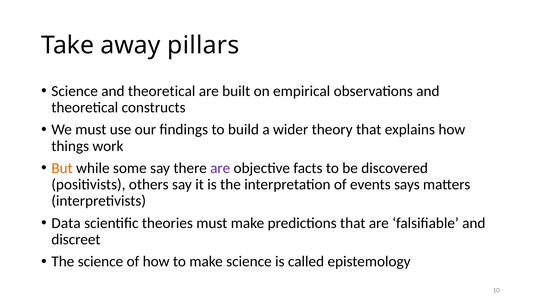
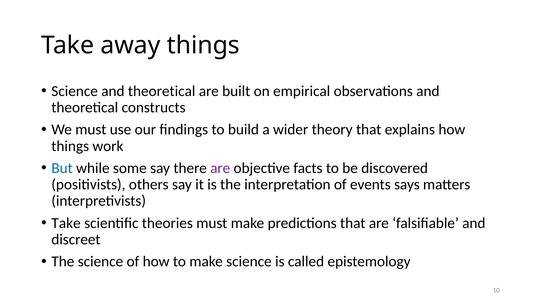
away pillars: pillars -> things
But colour: orange -> blue
Data at (66, 223): Data -> Take
